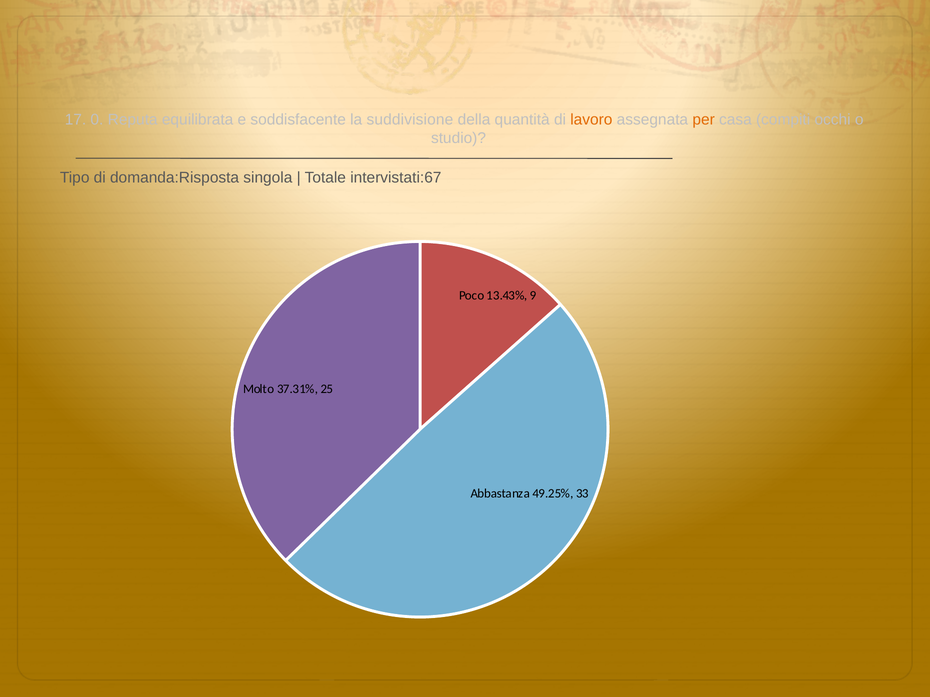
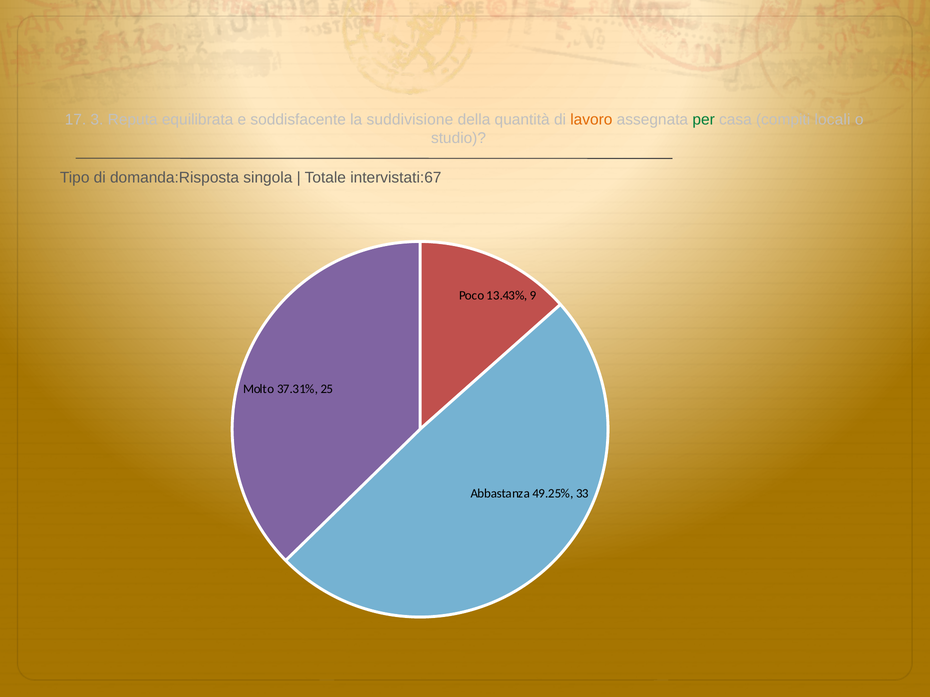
0: 0 -> 3
per colour: orange -> green
occhi: occhi -> locali
